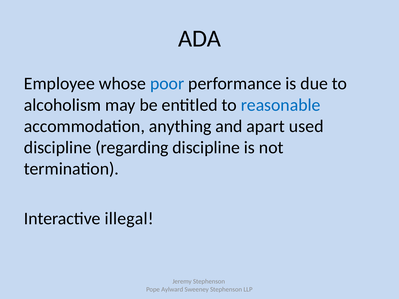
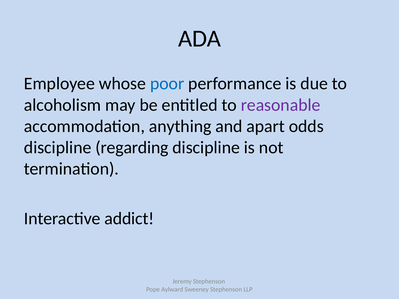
reasonable colour: blue -> purple
used: used -> odds
illegal: illegal -> addict
